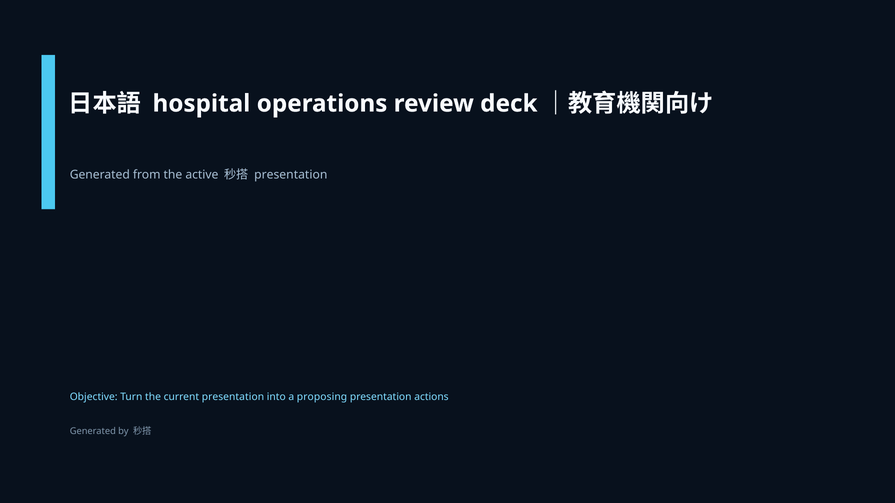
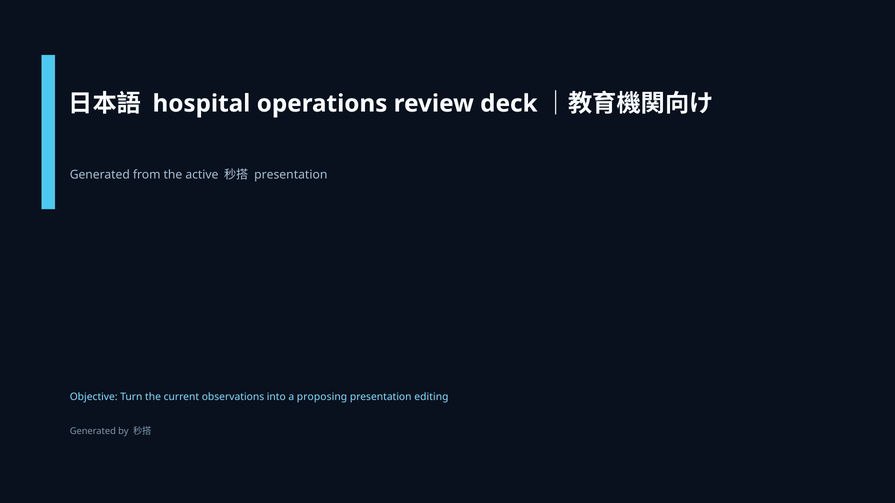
current presentation: presentation -> observations
actions: actions -> editing
